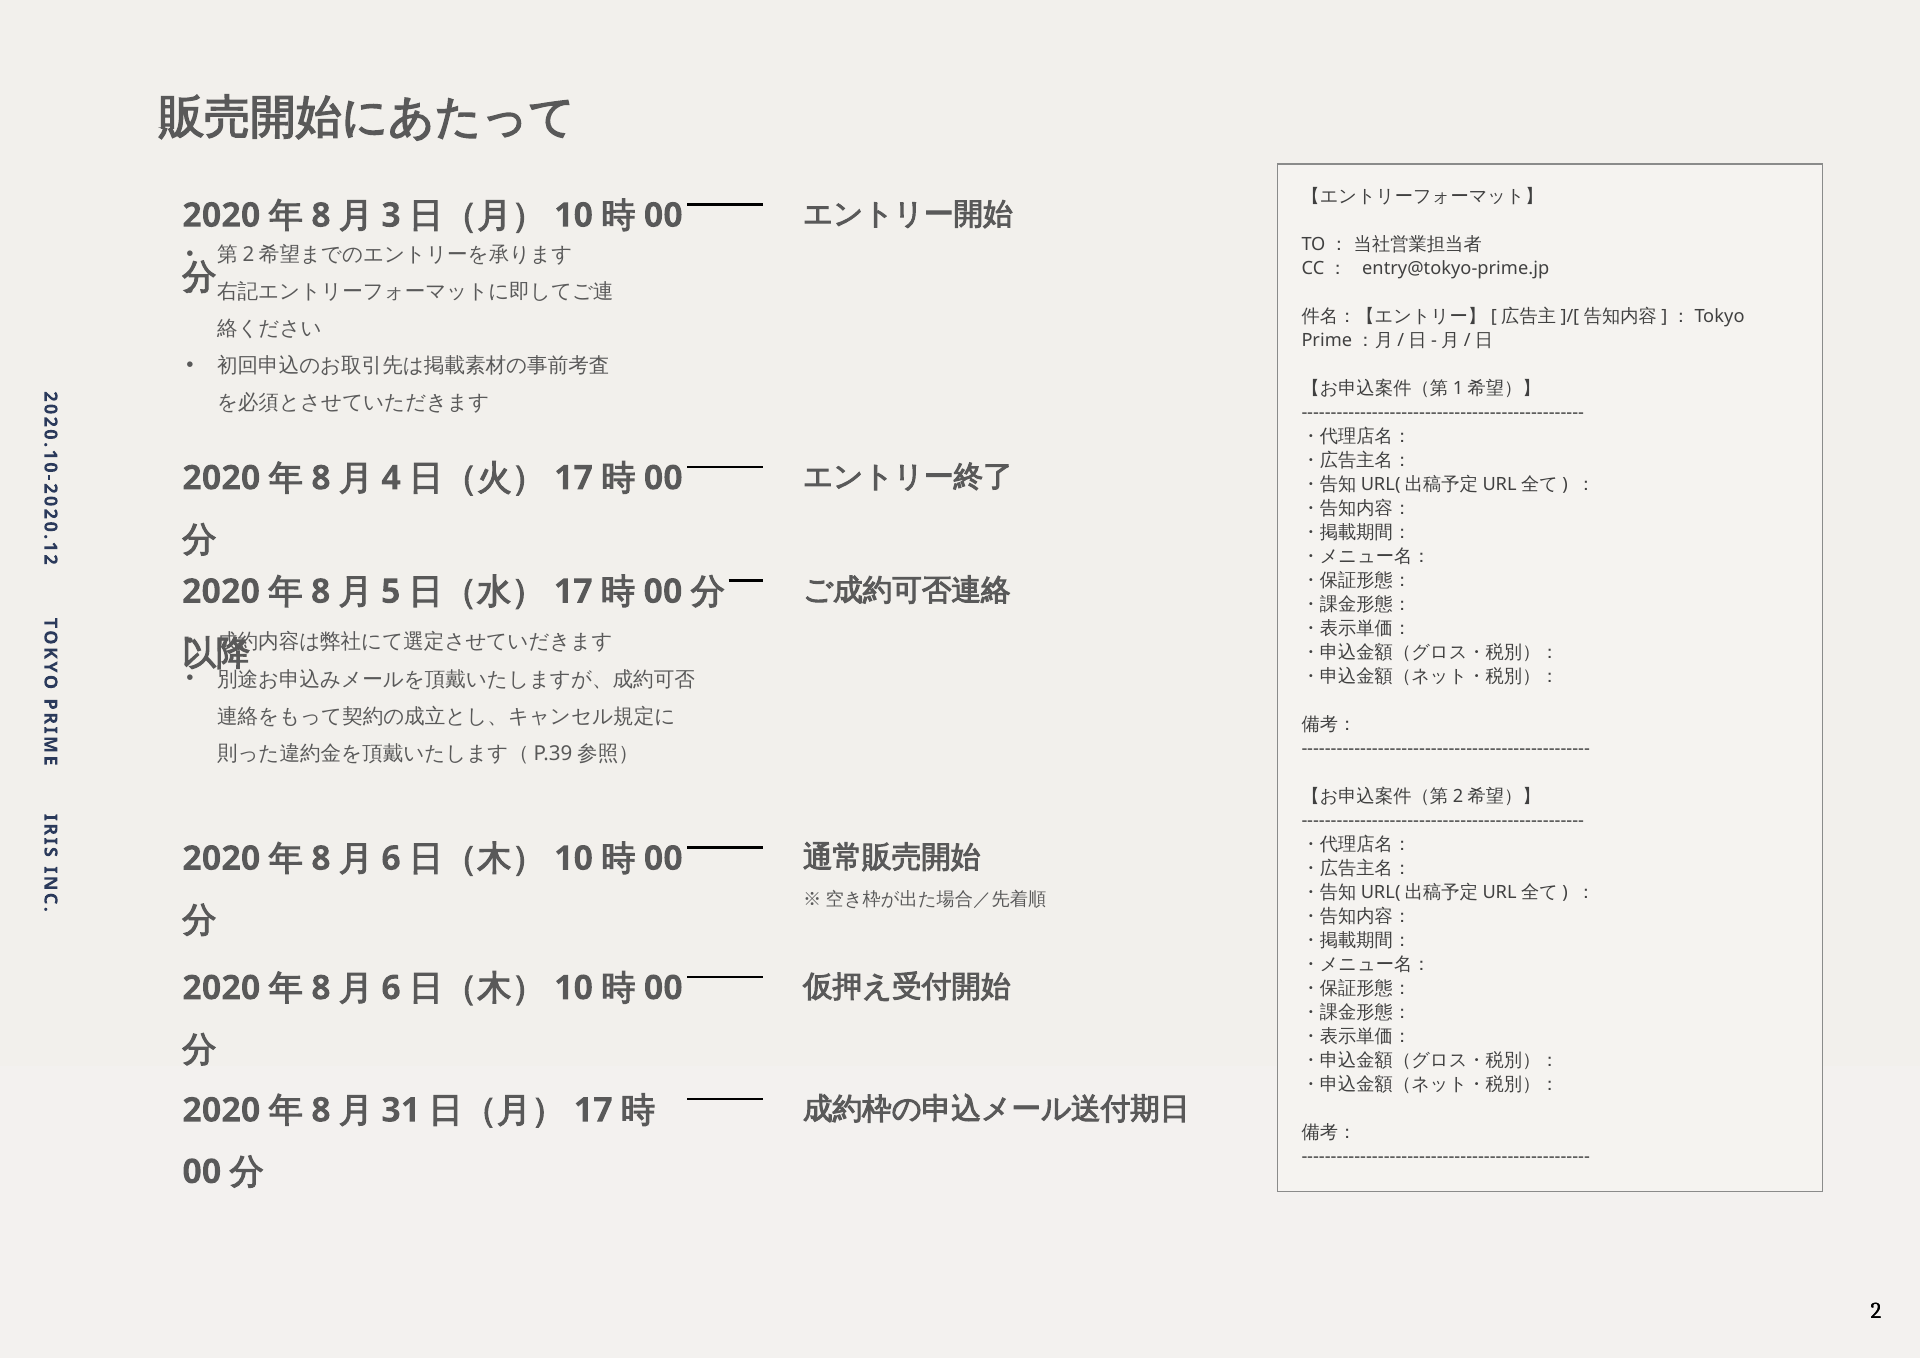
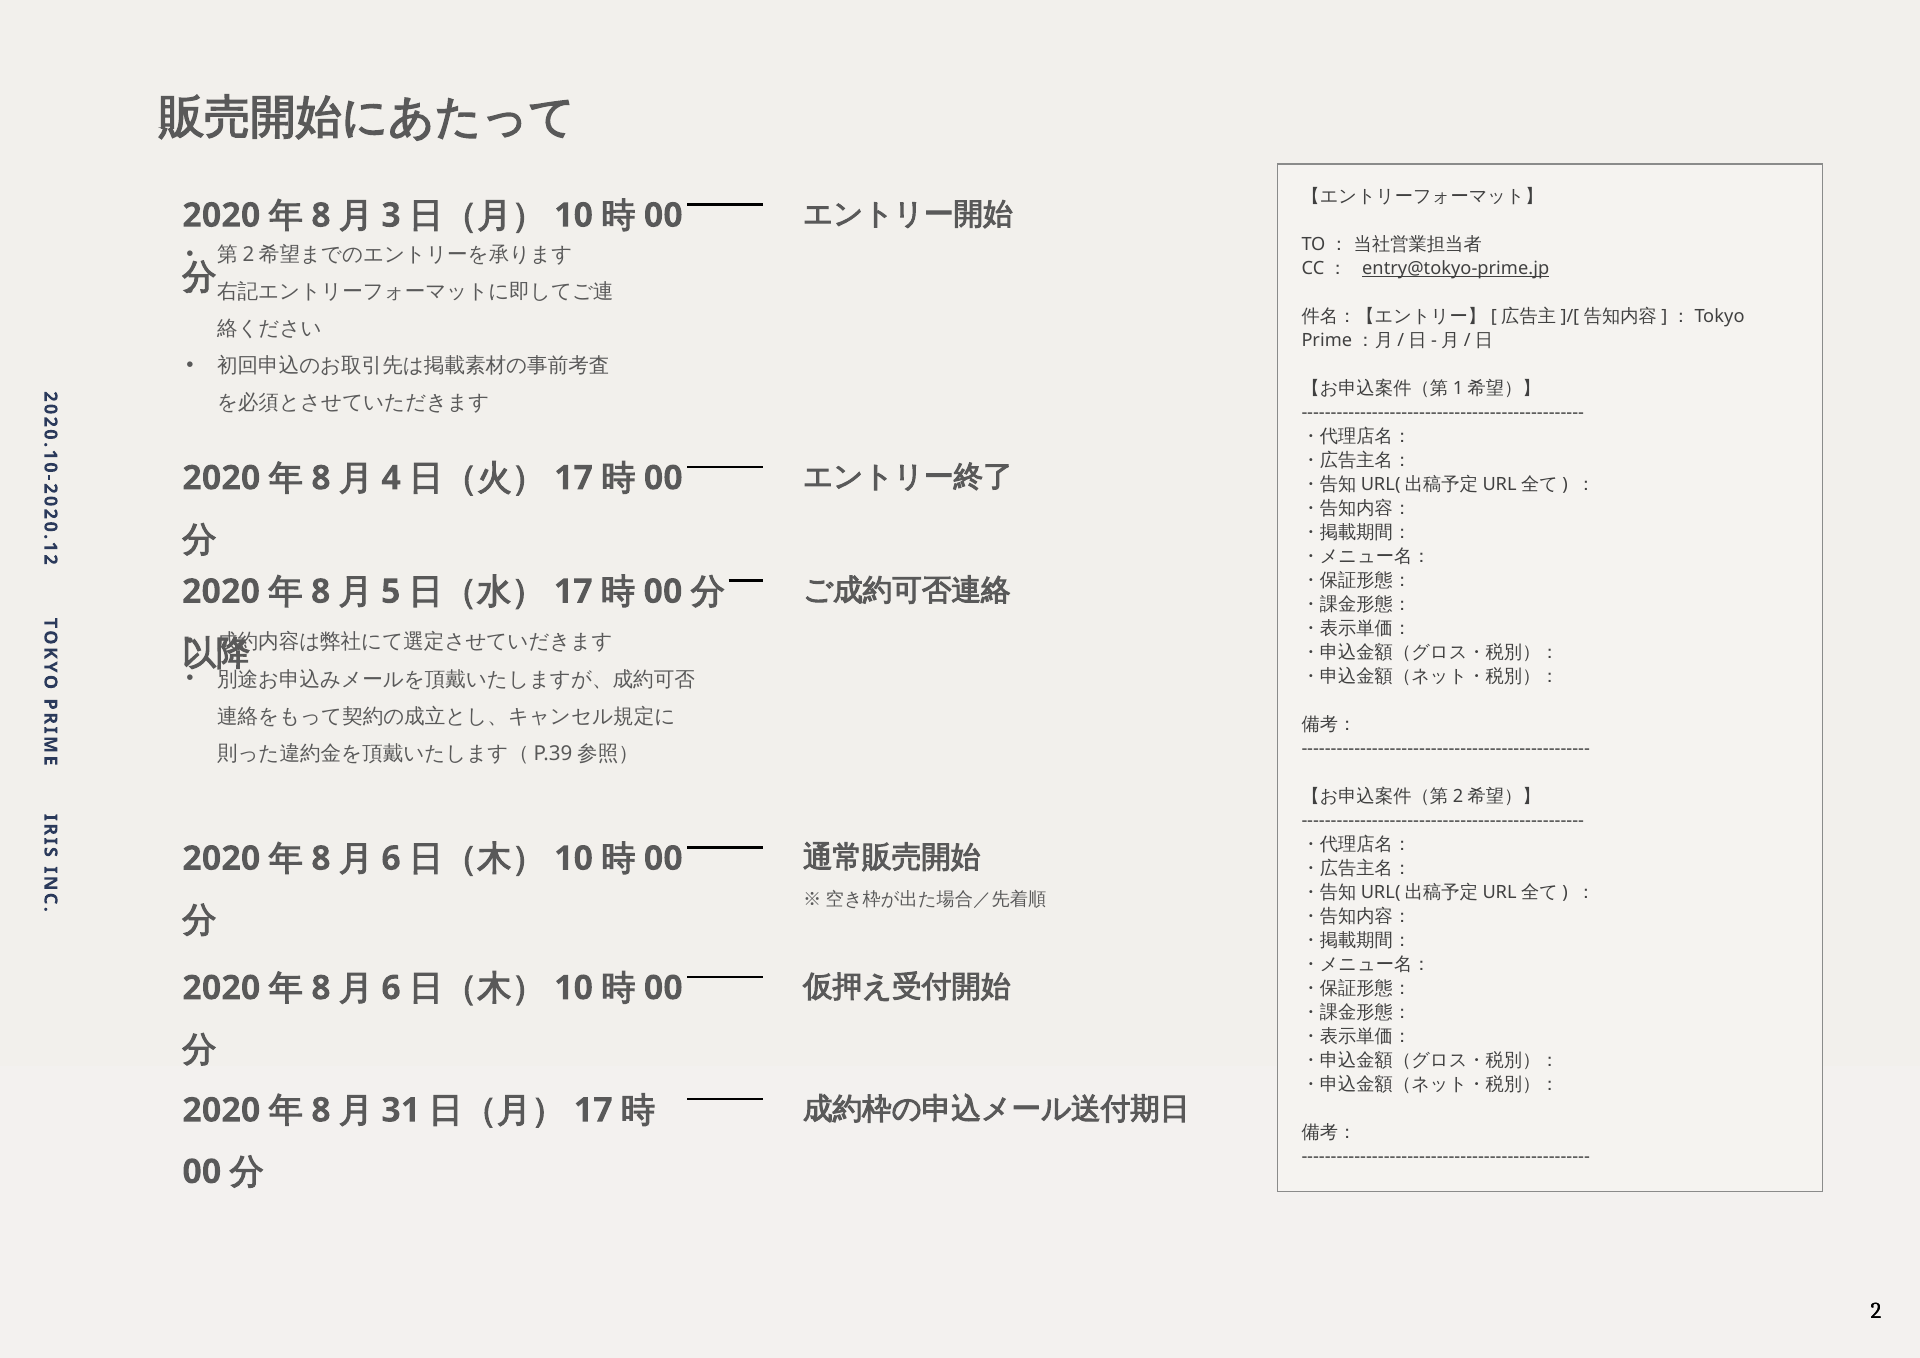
entry@tokyo-prime.jp underline: none -> present
